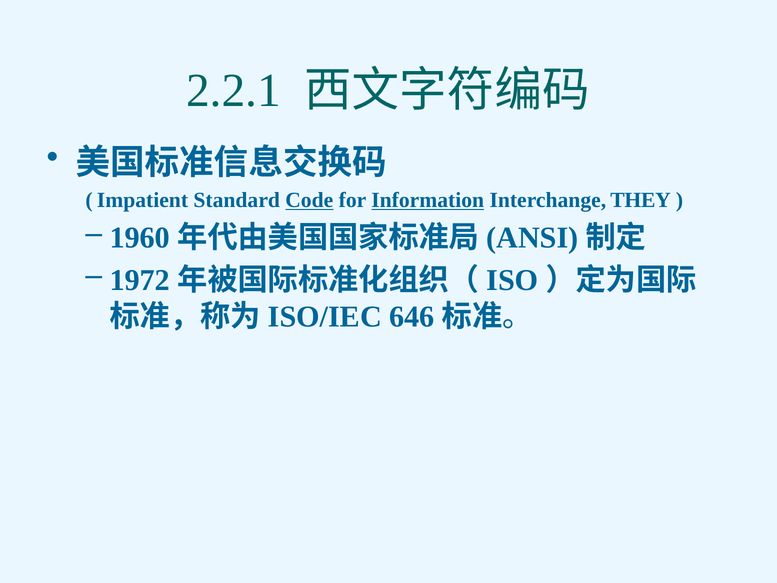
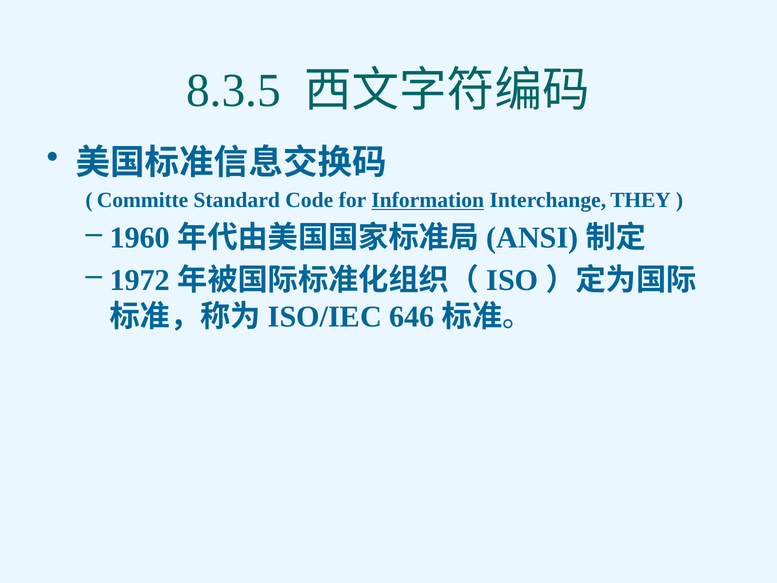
2.2.1: 2.2.1 -> 8.3.5
Impatient: Impatient -> Committe
Code underline: present -> none
